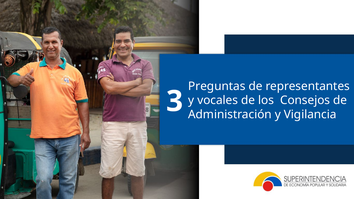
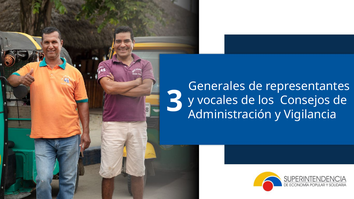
Preguntas: Preguntas -> Generales
